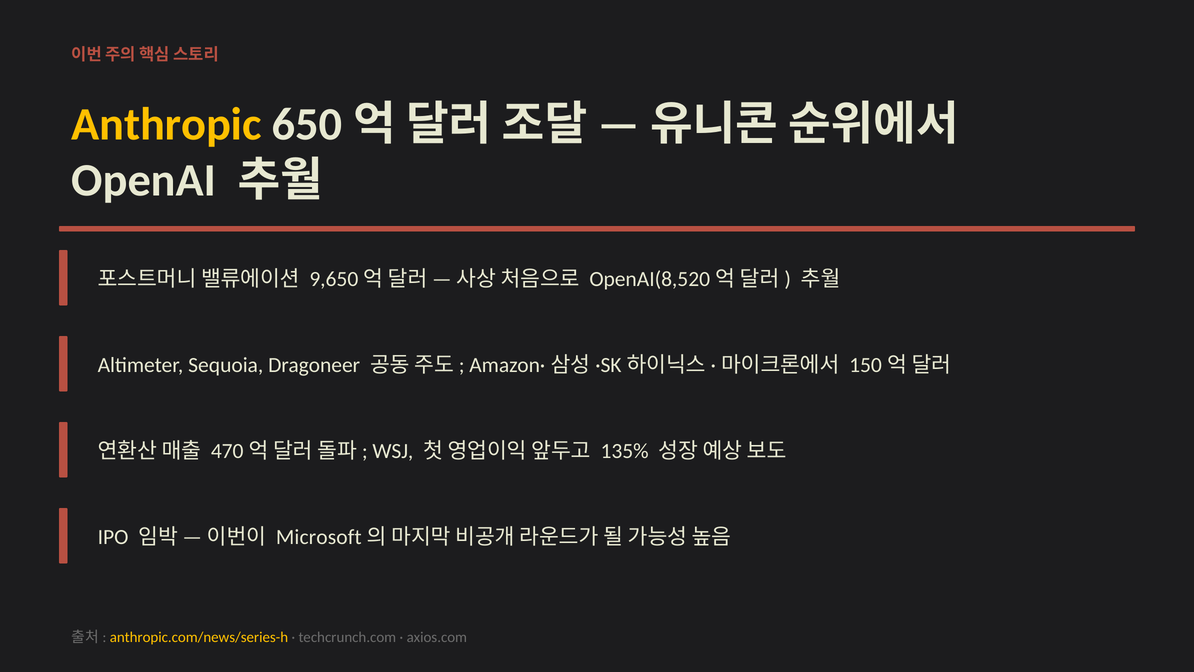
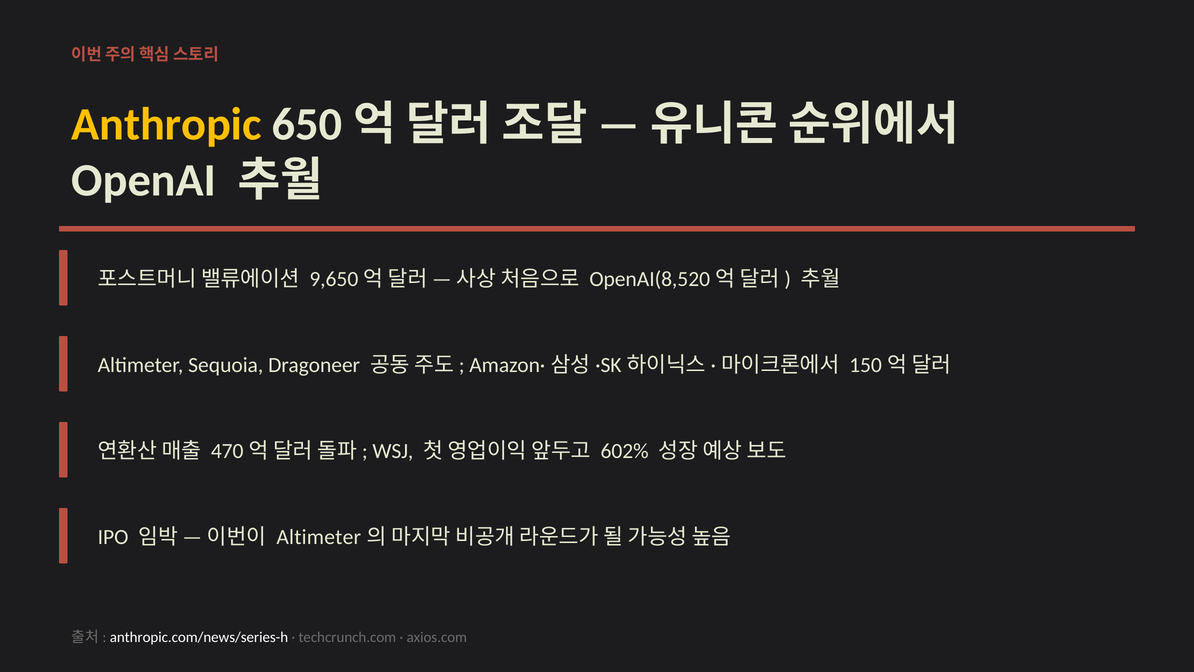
135%: 135% -> 602%
Microsoft at (319, 537): Microsoft -> Altimeter
anthropic.com/news/series-h colour: yellow -> white
